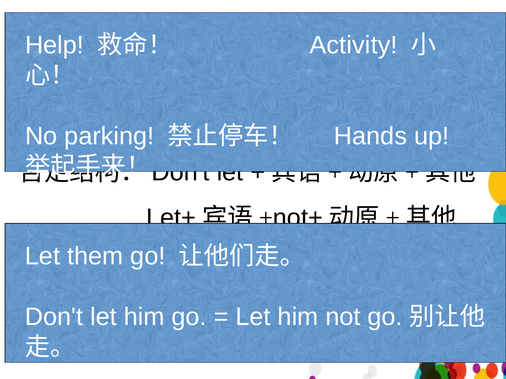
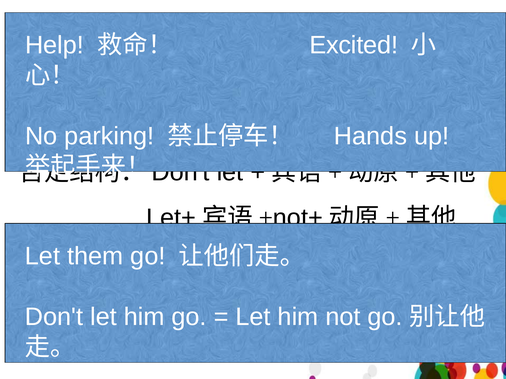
Activity: Activity -> Excited
